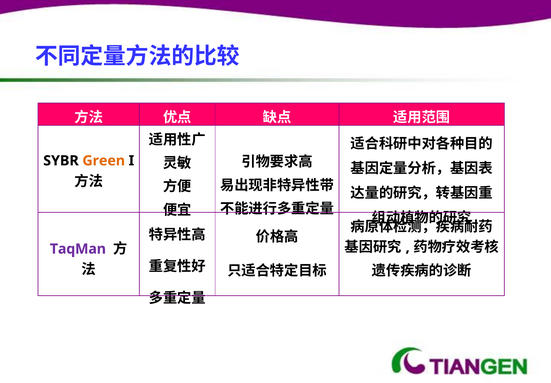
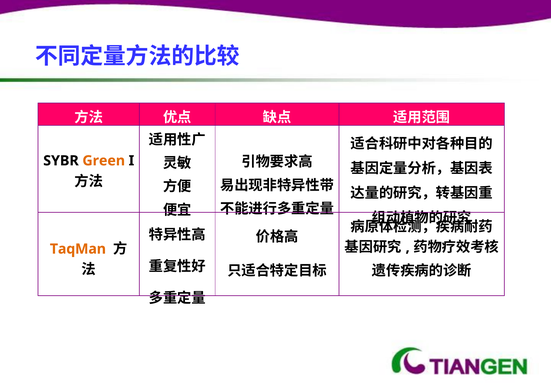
TaqMan colour: purple -> orange
